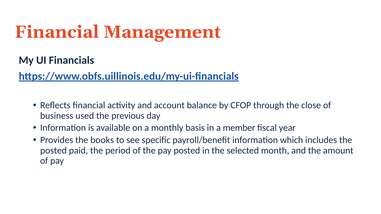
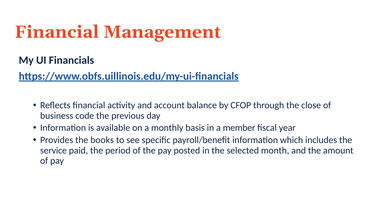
used: used -> code
posted at (53, 151): posted -> service
